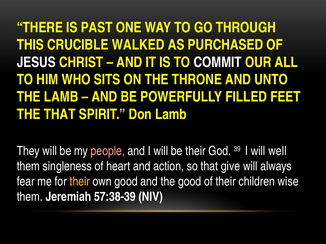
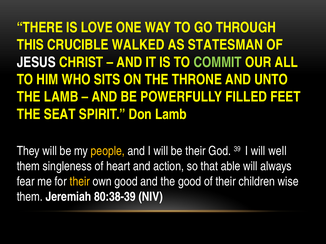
PAST: PAST -> LOVE
PURCHASED: PURCHASED -> STATESMAN
COMMIT colour: white -> light green
THE THAT: THAT -> SEAT
people colour: pink -> yellow
give: give -> able
57:38-39: 57:38-39 -> 80:38-39
